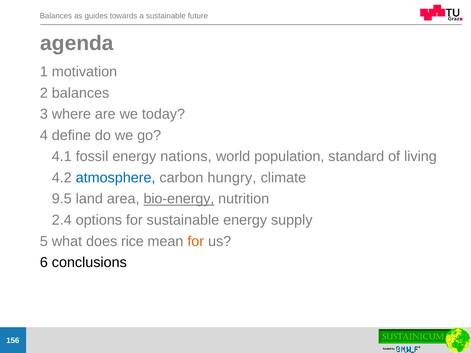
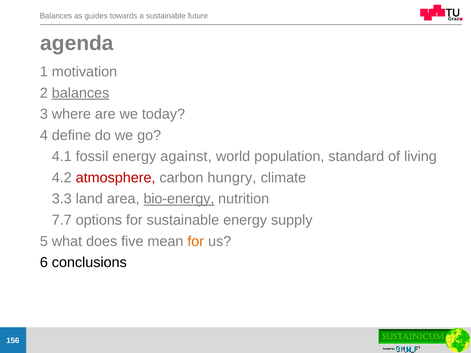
balances at (81, 93) underline: none -> present
nations: nations -> against
atmosphere colour: blue -> red
9.5: 9.5 -> 3.3
2.4: 2.4 -> 7.7
rice: rice -> five
